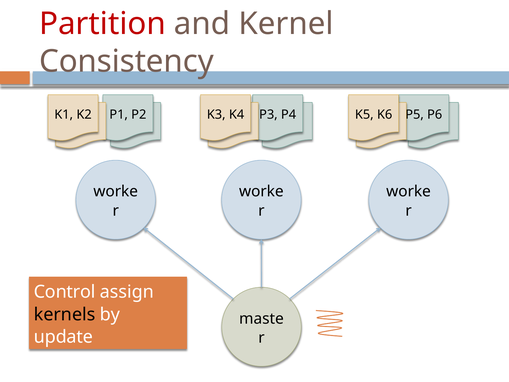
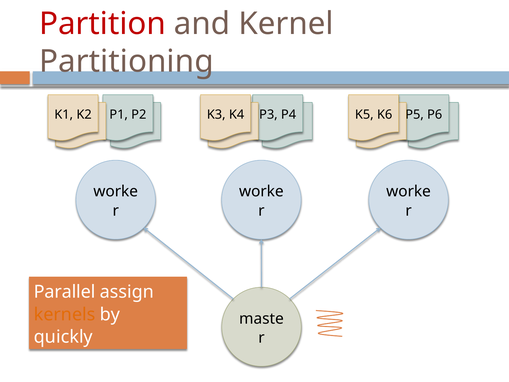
Consistency: Consistency -> Partitioning
Control: Control -> Parallel
kernels colour: black -> orange
update: update -> quickly
